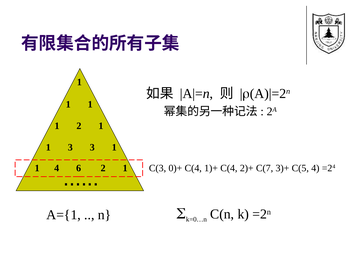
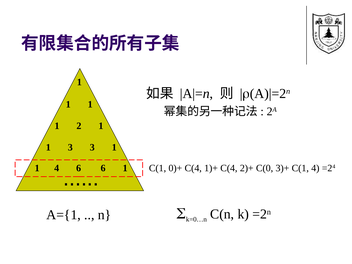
C(3 at (158, 168): C(3 -> C(1
C(7: C(7 -> C(0
3)+ C(5: C(5 -> C(1
2 at (103, 168): 2 -> 6
